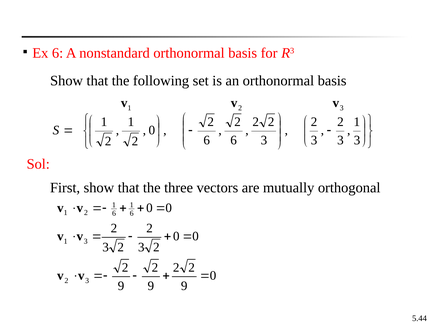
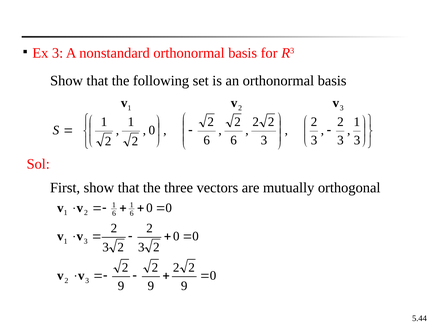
Ex 6: 6 -> 3
